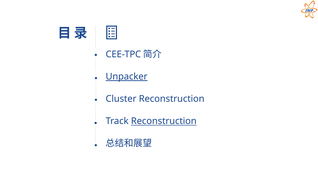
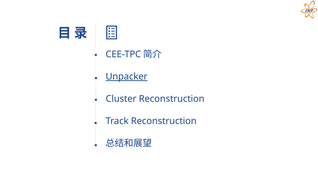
Reconstruction at (164, 121) underline: present -> none
